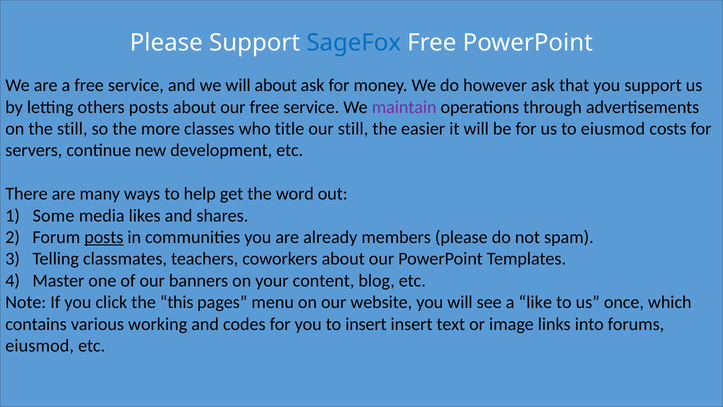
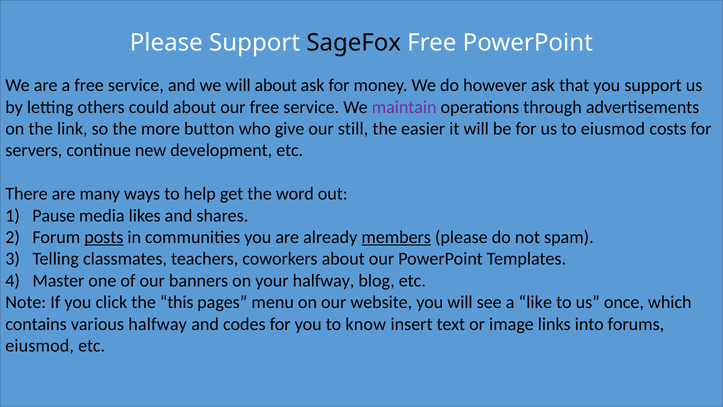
SageFox colour: blue -> black
others posts: posts -> could
the still: still -> link
classes: classes -> button
title: title -> give
Some: Some -> Pause
members underline: none -> present
your content: content -> halfway
various working: working -> halfway
to insert: insert -> know
